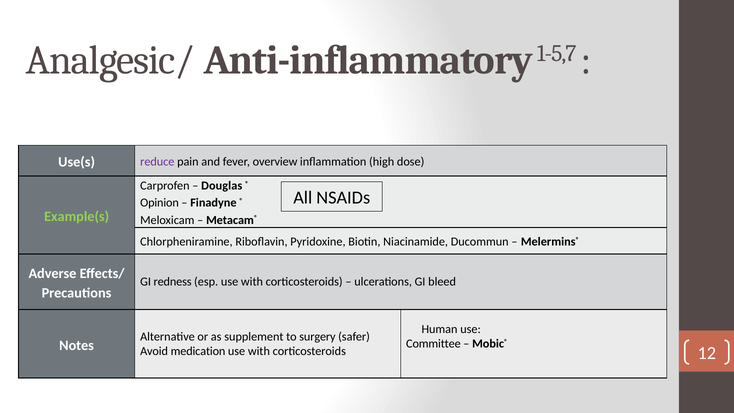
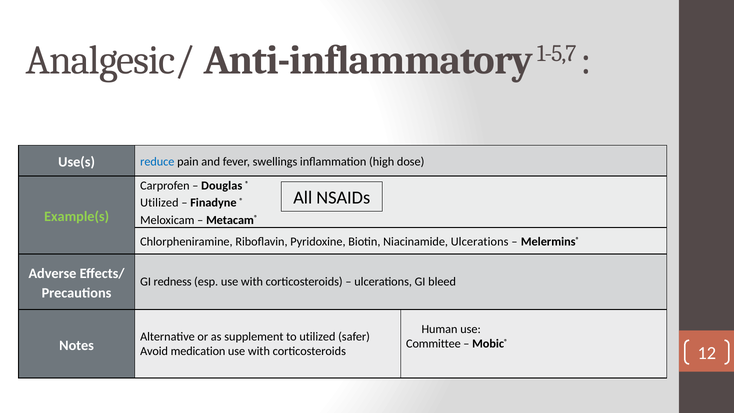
reduce colour: purple -> blue
overview: overview -> swellings
Opinion at (159, 203): Opinion -> Utilized
Niacinamide Ducommun: Ducommun -> Ulcerations
to surgery: surgery -> utilized
